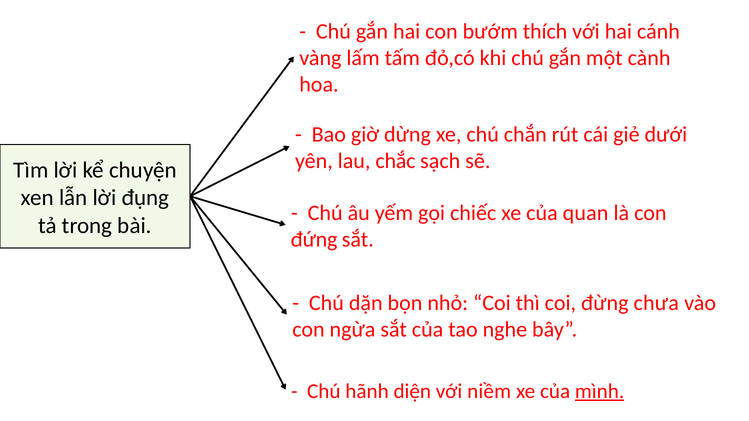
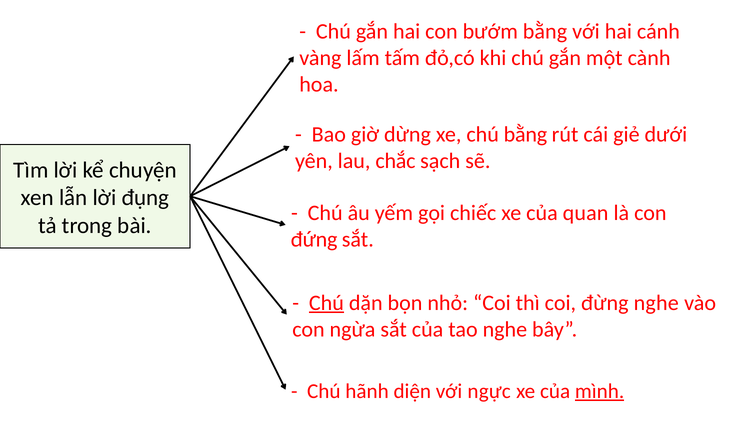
bướm thích: thích -> bằng
chú chắn: chắn -> bằng
Chú at (326, 303) underline: none -> present
đừng chưa: chưa -> nghe
niềm: niềm -> ngực
